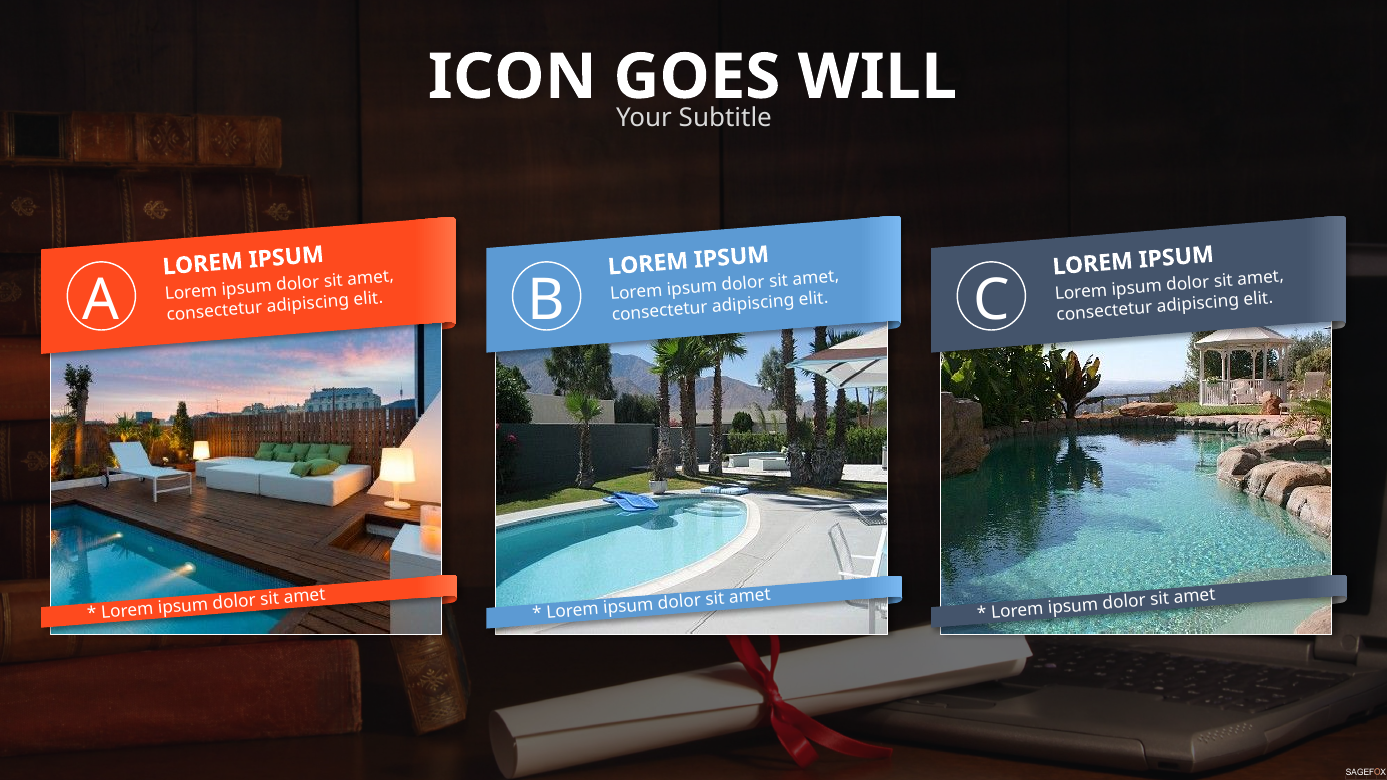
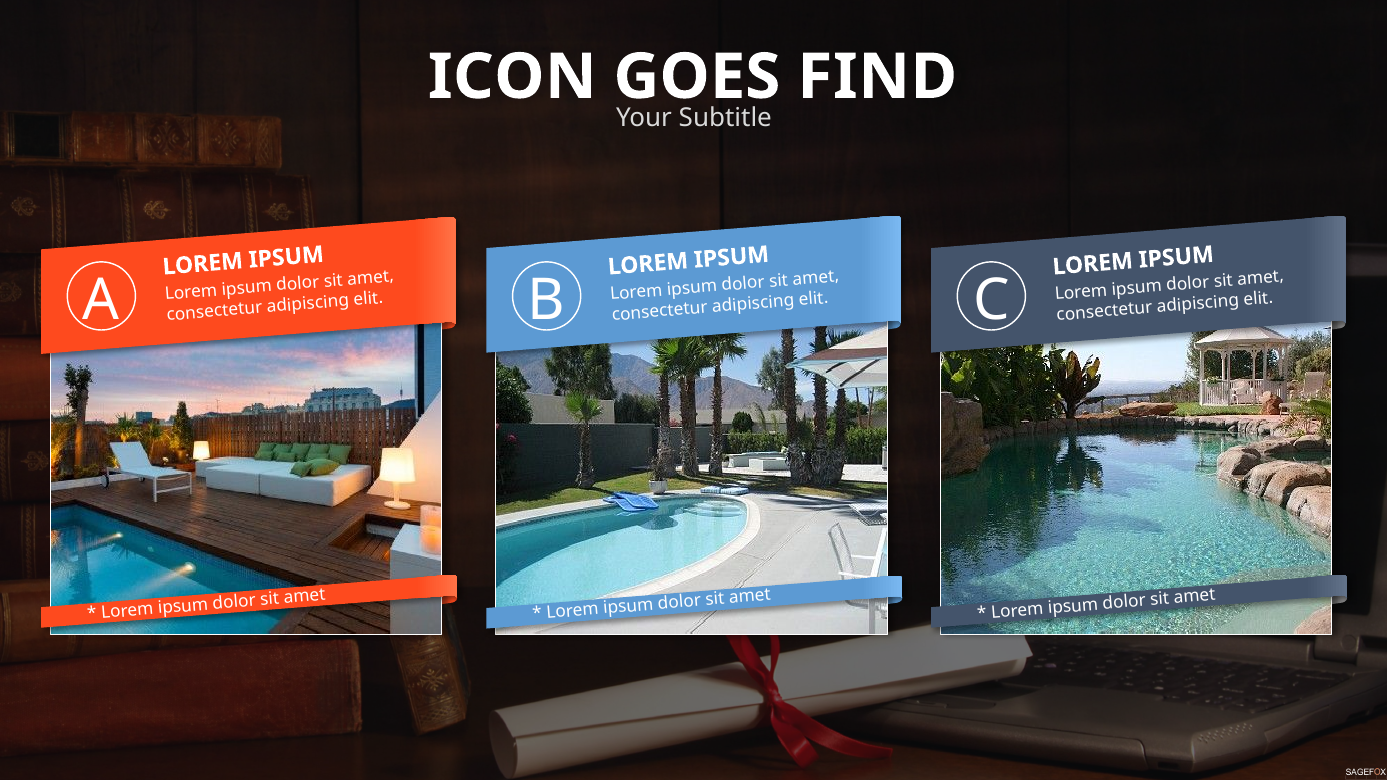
WILL: WILL -> FIND
